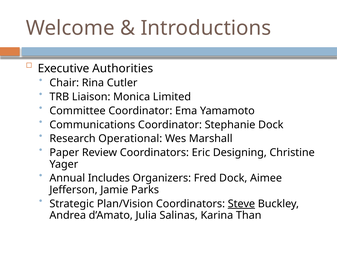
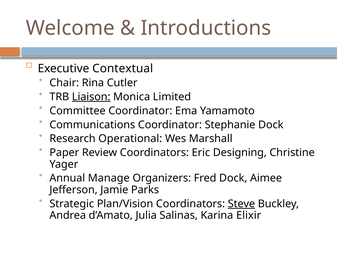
Authorities: Authorities -> Contextual
Liaison underline: none -> present
Includes: Includes -> Manage
Than: Than -> Elixir
